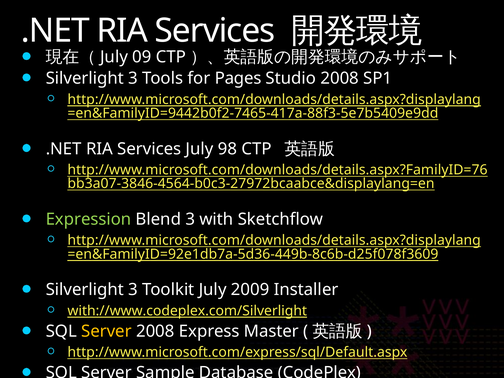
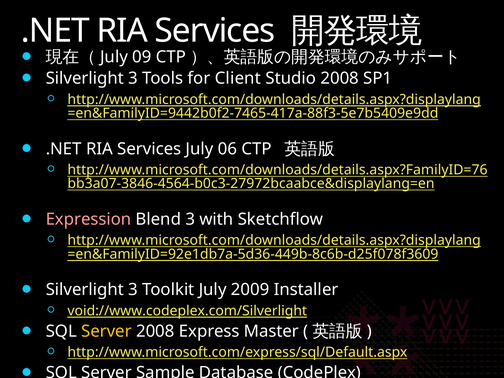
Pages: Pages -> Client
98: 98 -> 06
Expression colour: light green -> pink
with://www.codeplex.com/Silverlight: with://www.codeplex.com/Silverlight -> void://www.codeplex.com/Silverlight
